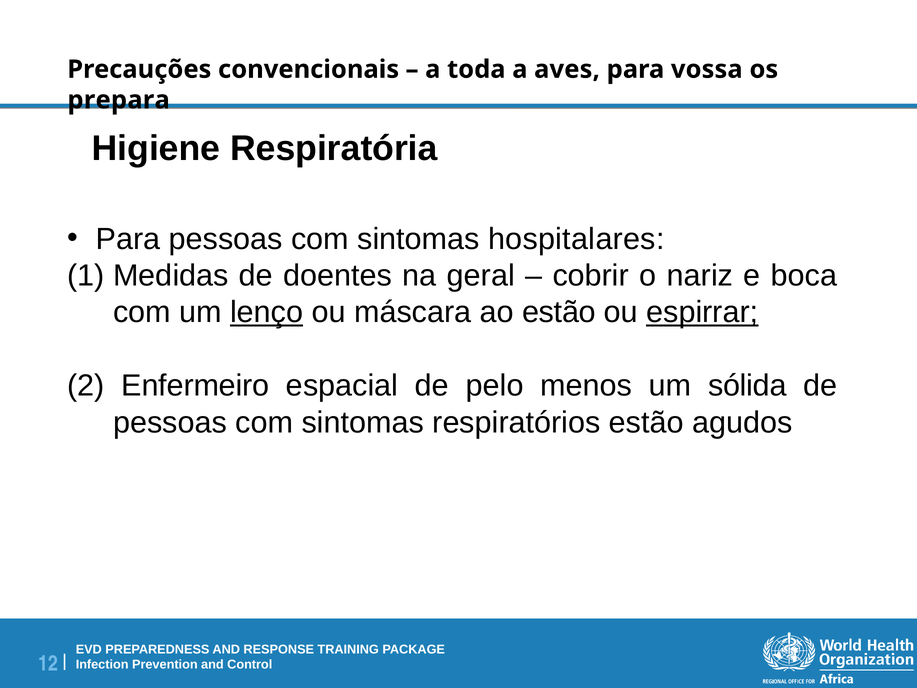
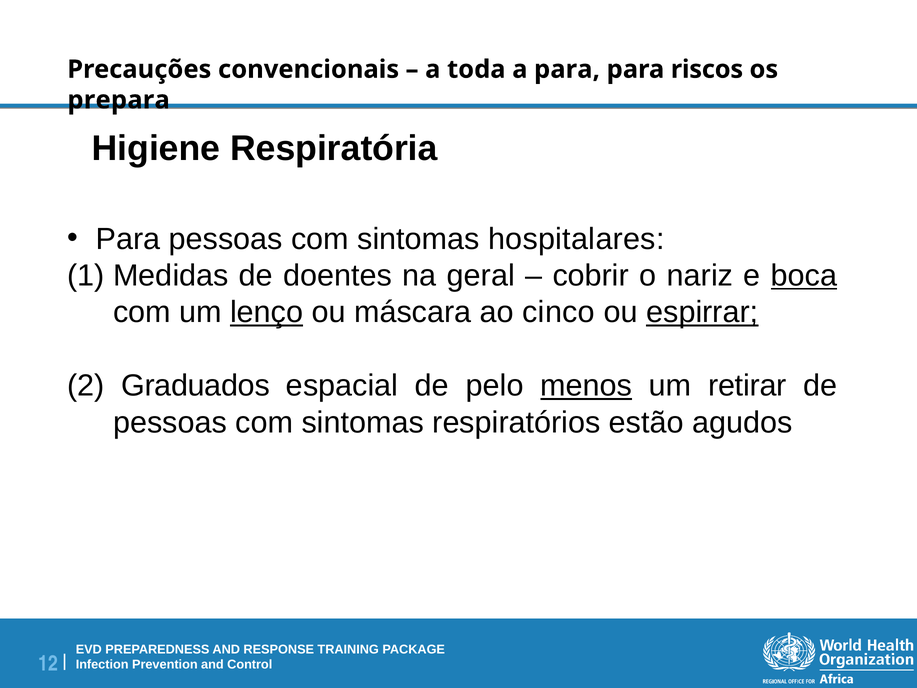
a aves: aves -> para
vossa: vossa -> riscos
boca underline: none -> present
ao estão: estão -> cinco
Enfermeiro: Enfermeiro -> Graduados
menos underline: none -> present
sólida: sólida -> retirar
